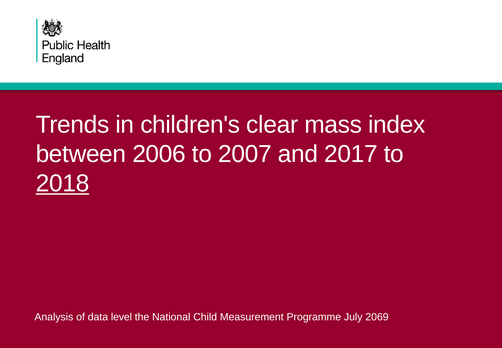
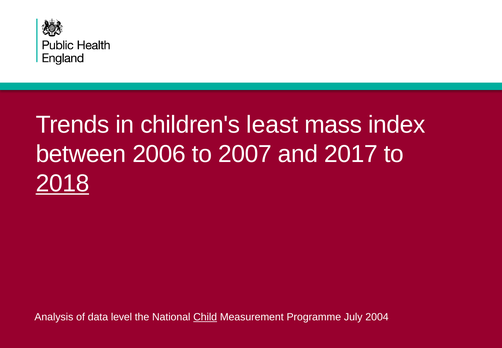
clear: clear -> least
Child underline: none -> present
2069: 2069 -> 2004
